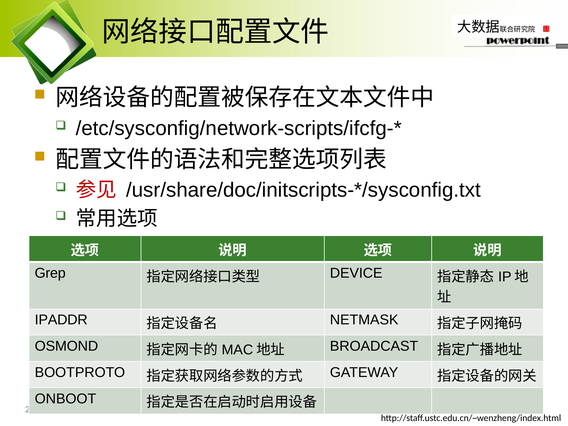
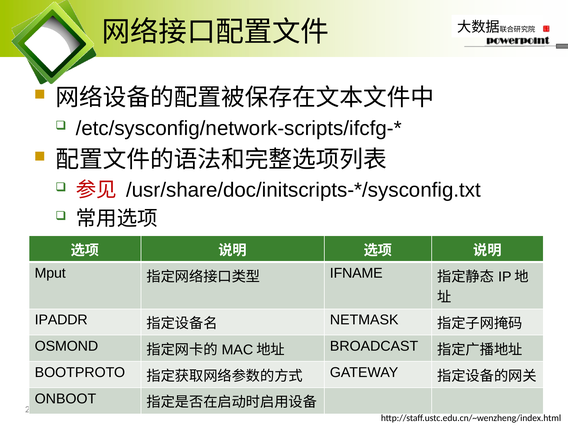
Grep: Grep -> Mput
DEVICE: DEVICE -> IFNAME
